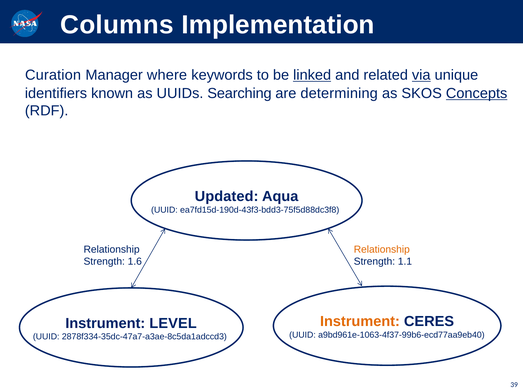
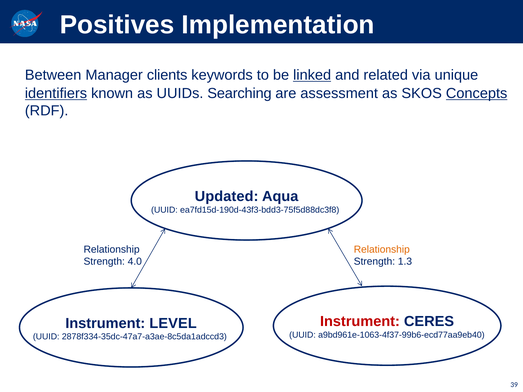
Columns: Columns -> Positives
Curation: Curation -> Between
where: where -> clients
via underline: present -> none
identifiers underline: none -> present
determining: determining -> assessment
1.6: 1.6 -> 4.0
1.1: 1.1 -> 1.3
Instrument at (360, 322) colour: orange -> red
